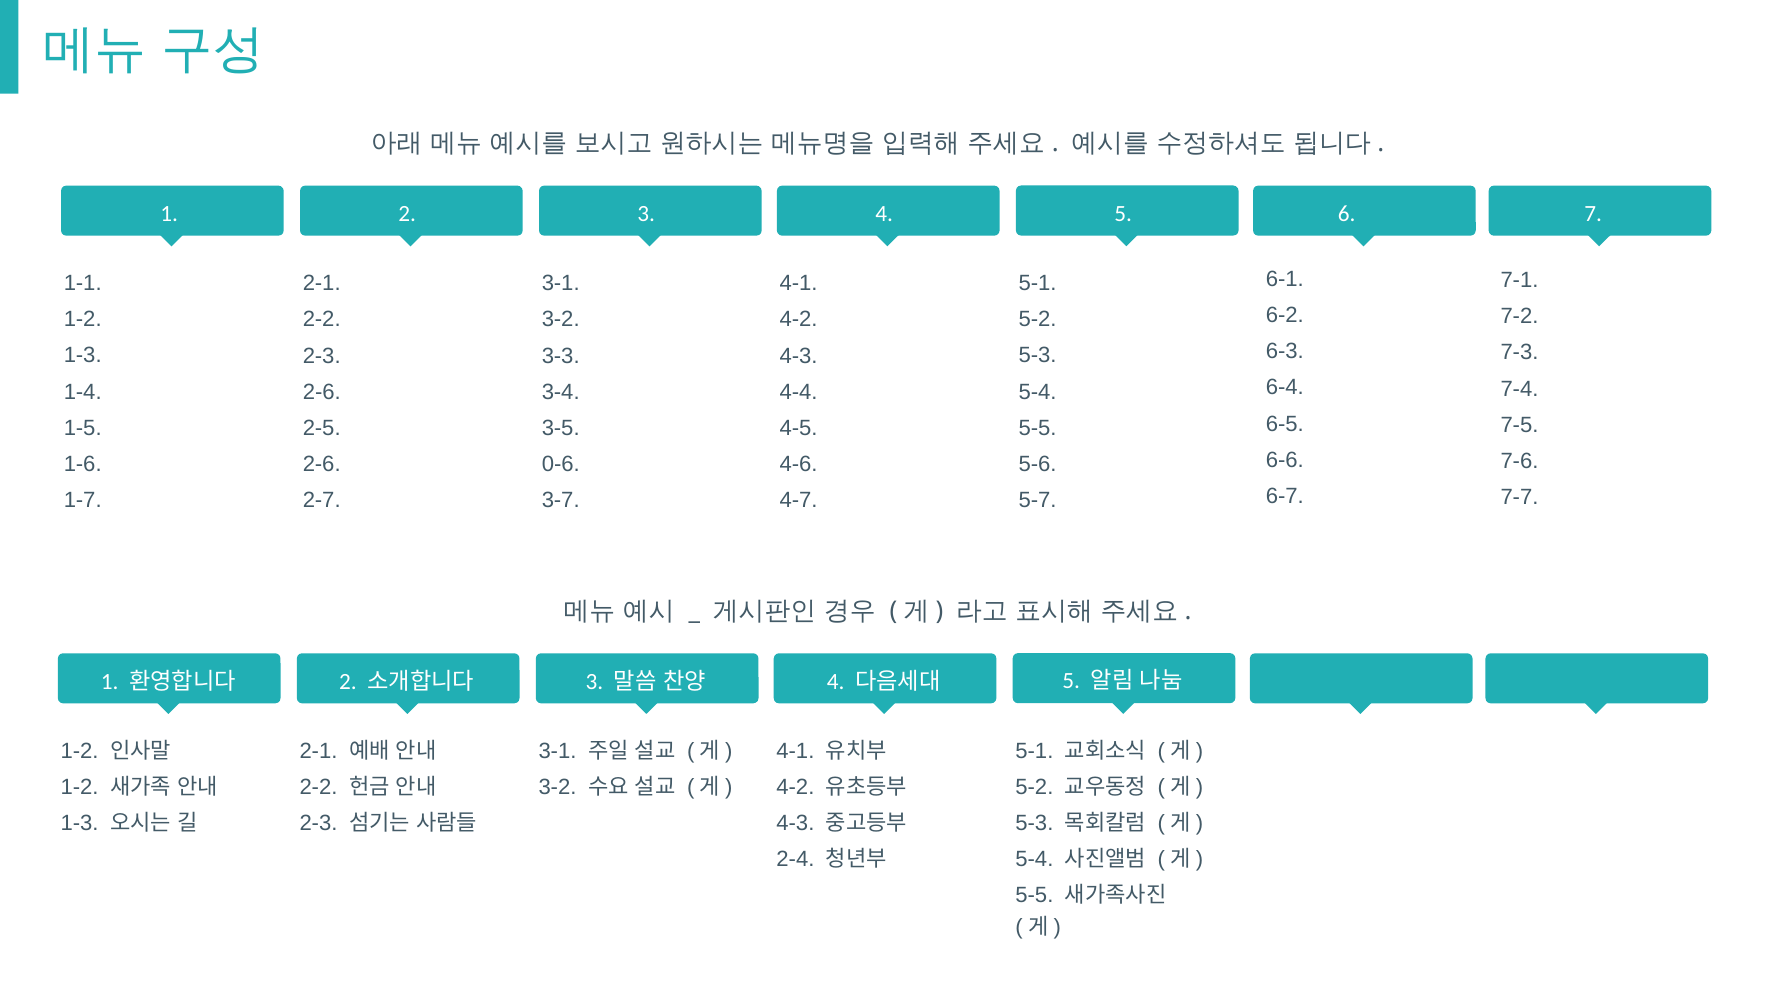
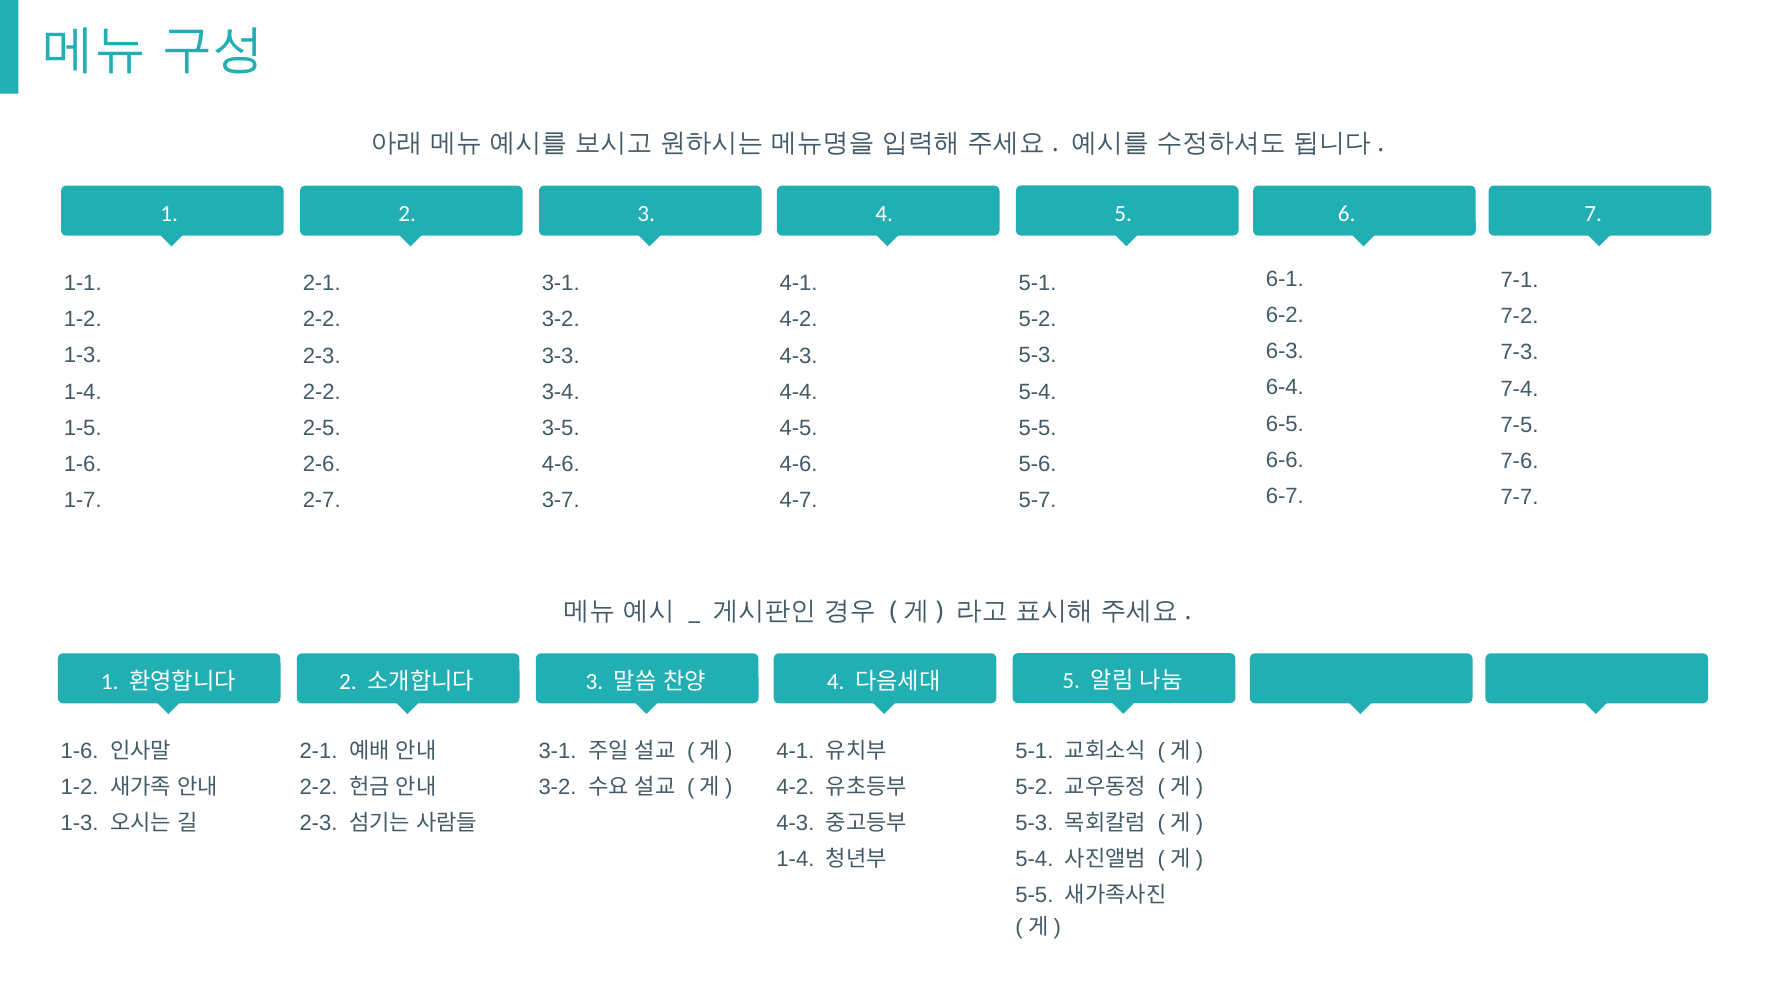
2-6 at (322, 392): 2-6 -> 2-2
0-6 at (561, 465): 0-6 -> 4-6
1-2 at (80, 751): 1-2 -> 1-6
2-4 at (795, 860): 2-4 -> 1-4
